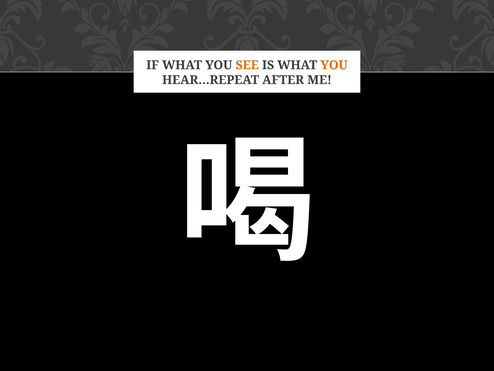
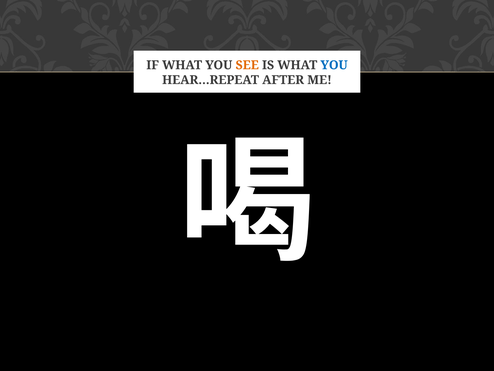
YOU at (334, 65) colour: orange -> blue
